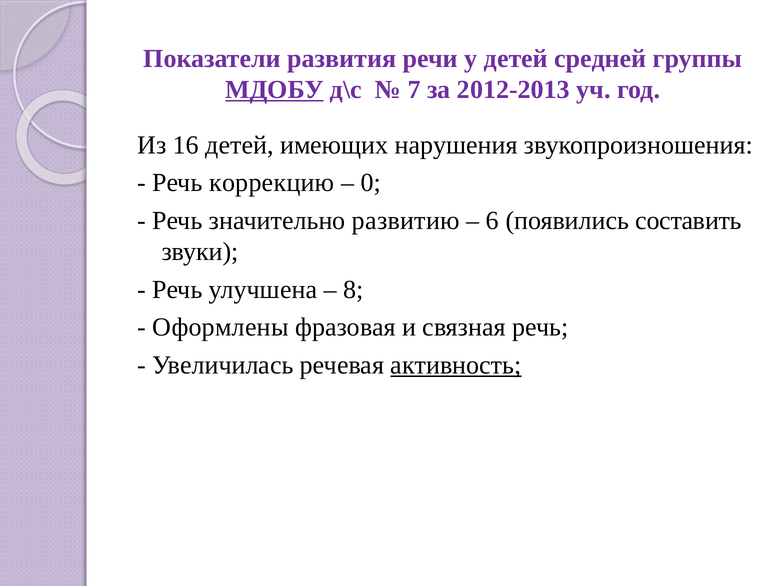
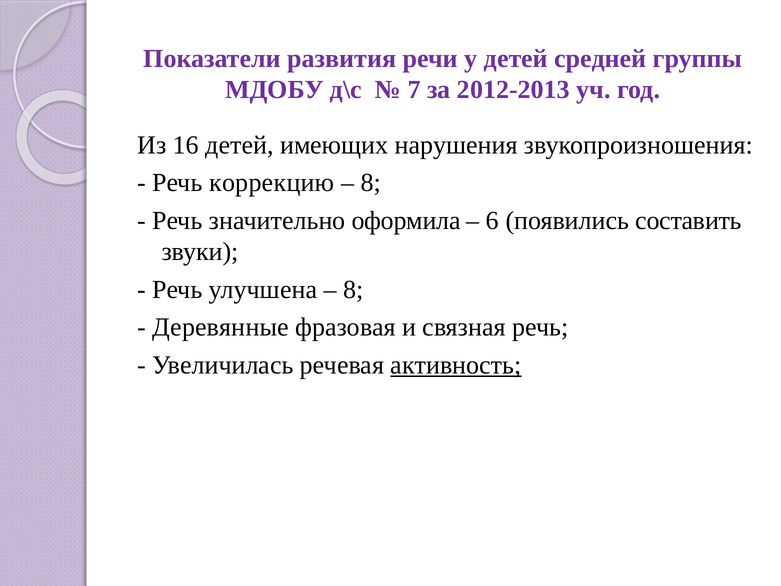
МДОБУ underline: present -> none
0 at (371, 183): 0 -> 8
развитию: развитию -> оформила
Оформлены: Оформлены -> Деревянные
